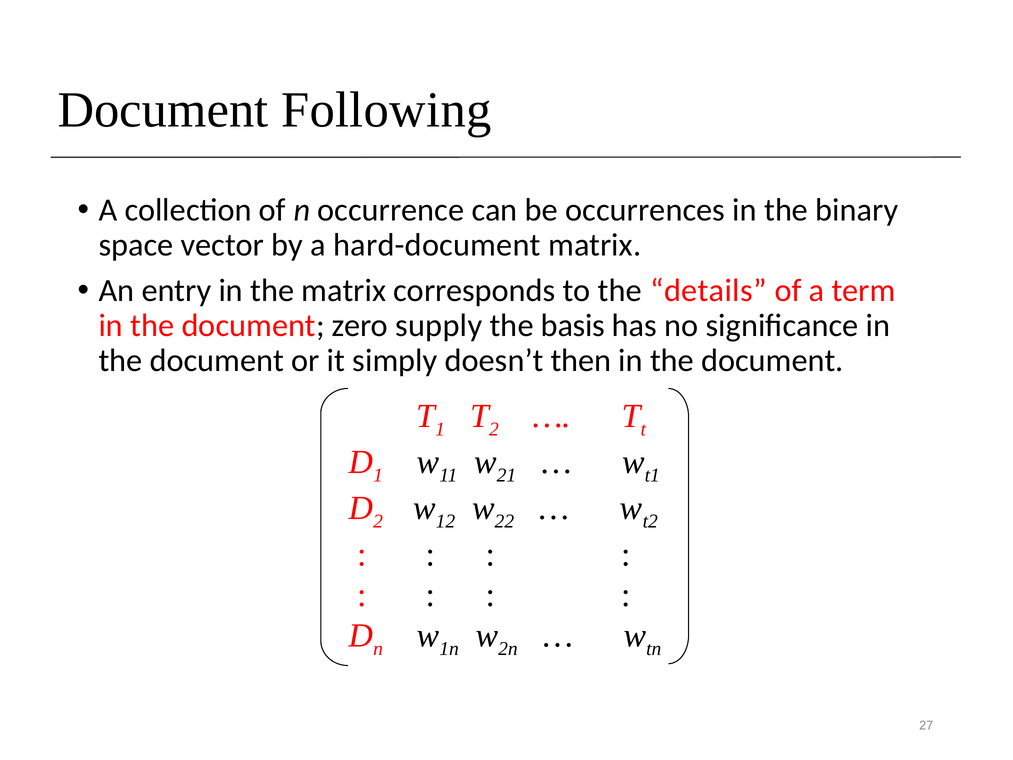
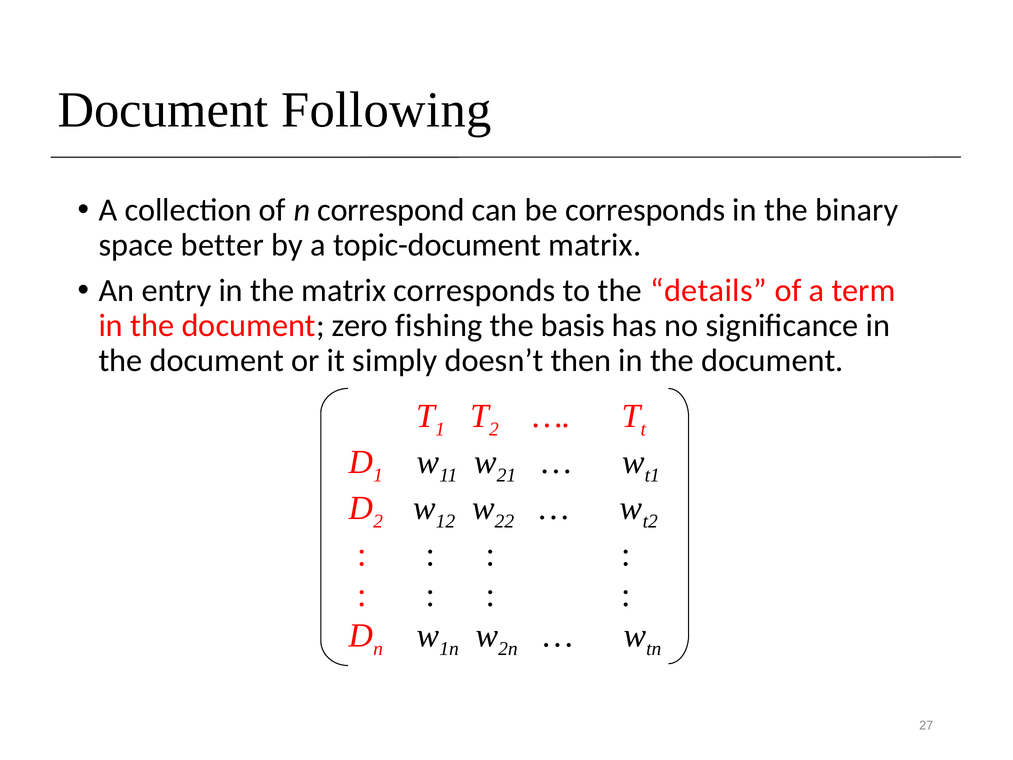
occurrence: occurrence -> correspond
be occurrences: occurrences -> corresponds
vector: vector -> better
hard-document: hard-document -> topic-document
supply: supply -> fishing
